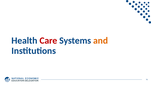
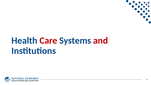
and colour: orange -> red
